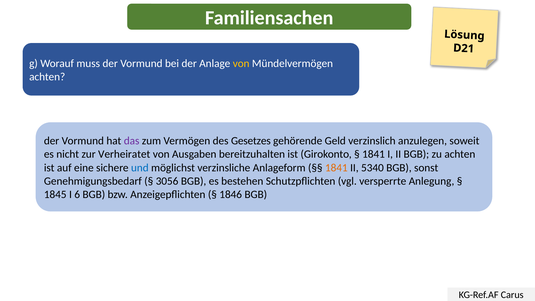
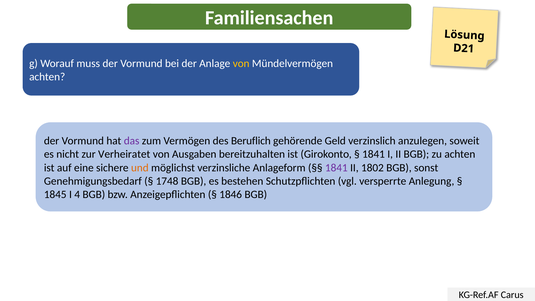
Gesetzes: Gesetzes -> Beruflich
und colour: blue -> orange
1841 at (336, 168) colour: orange -> purple
5340: 5340 -> 1802
3056: 3056 -> 1748
6: 6 -> 4
